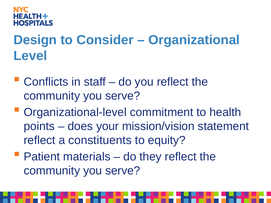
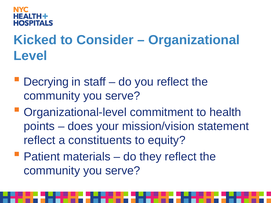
Design: Design -> Kicked
Conflicts: Conflicts -> Decrying
